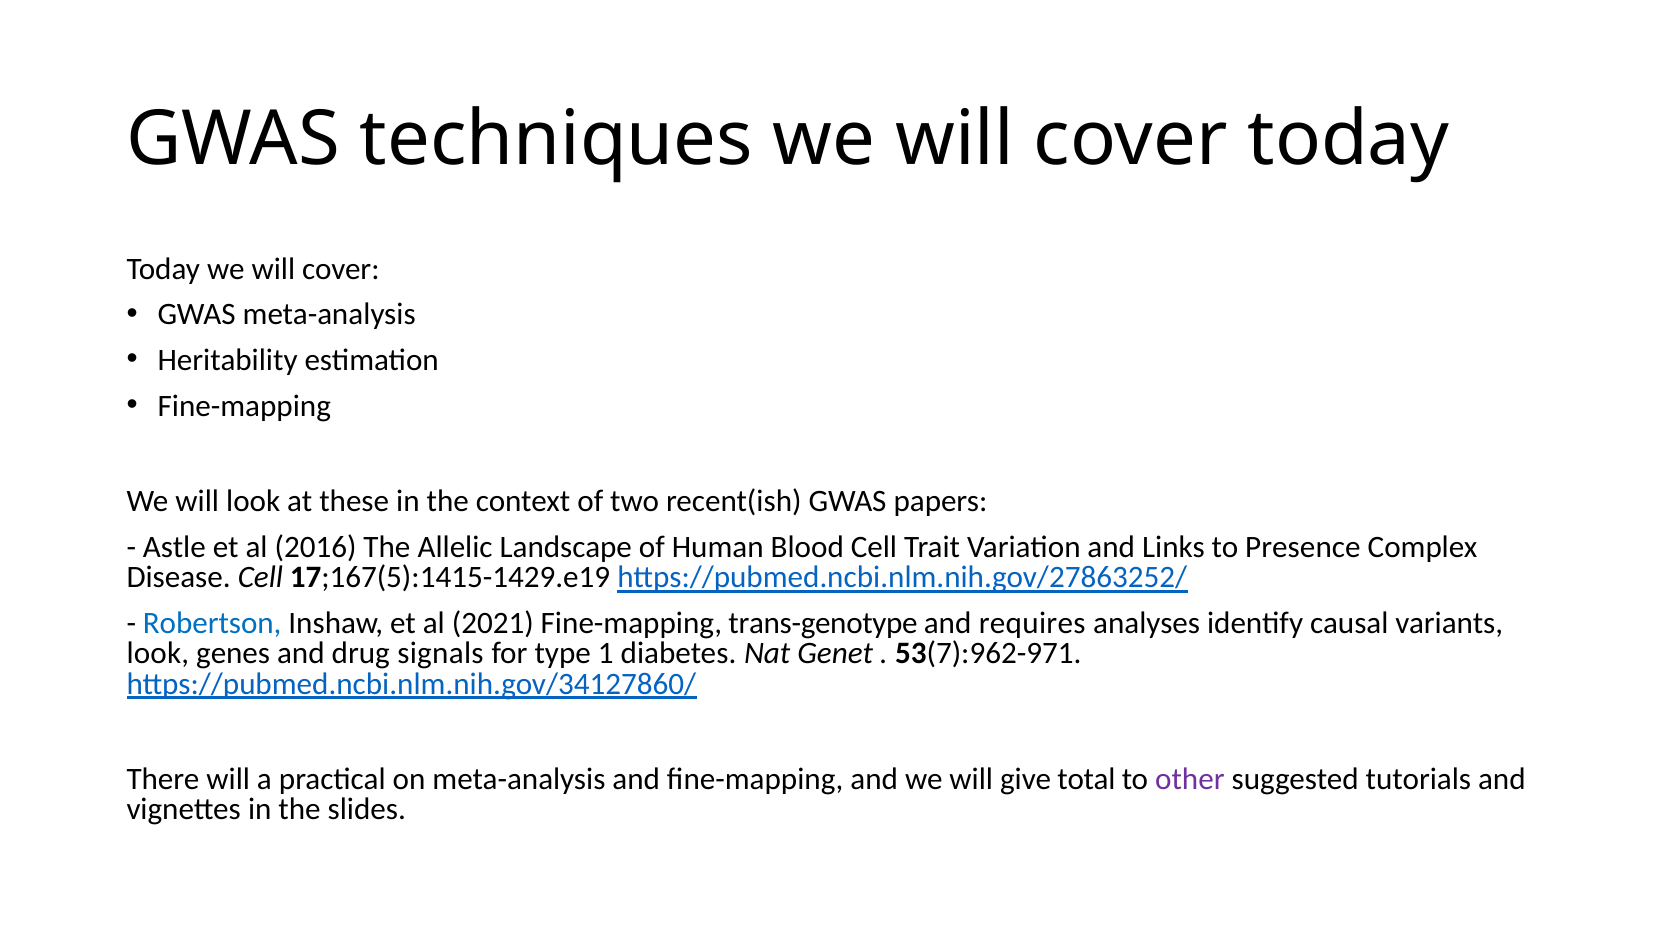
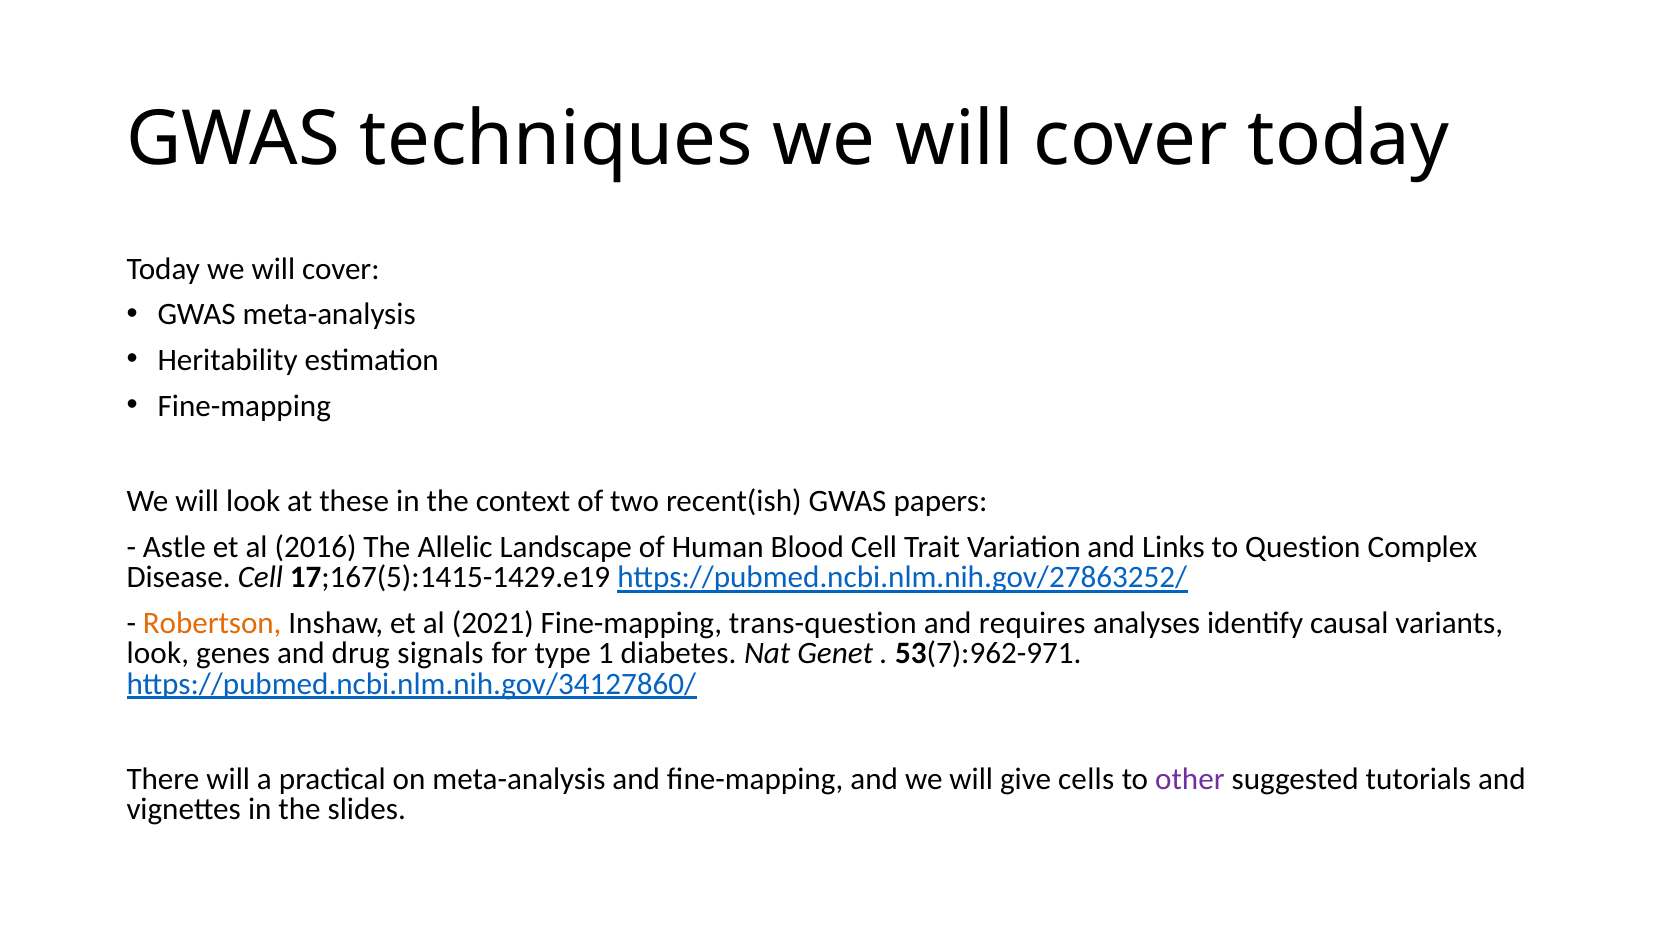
Presence: Presence -> Question
Robertson colour: blue -> orange
trans-genotype: trans-genotype -> trans-question
total: total -> cells
